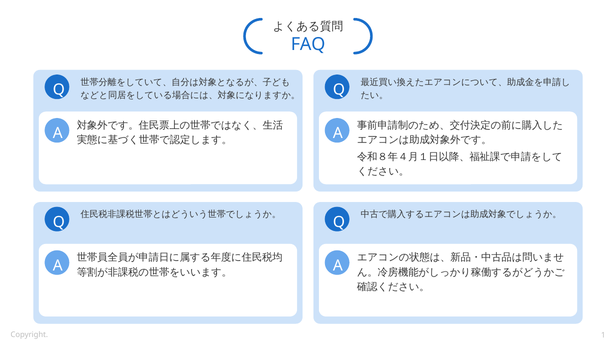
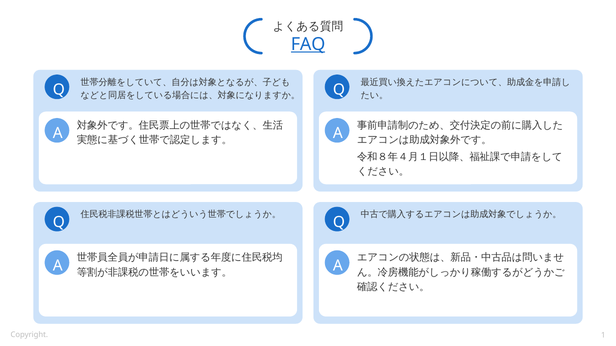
FAQ underline: none -> present
